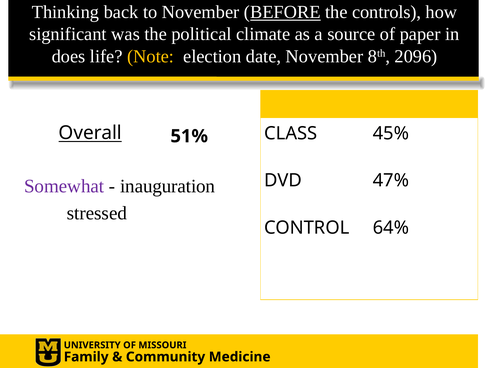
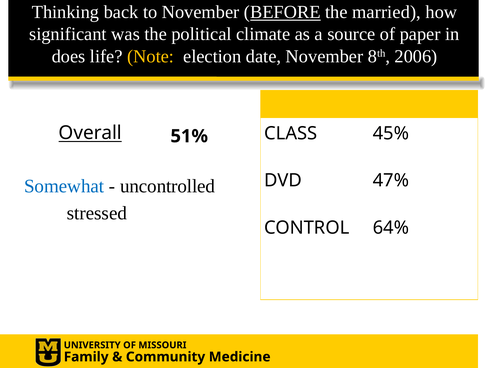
controls: controls -> married
2096: 2096 -> 2006
Somewhat colour: purple -> blue
inauguration: inauguration -> uncontrolled
